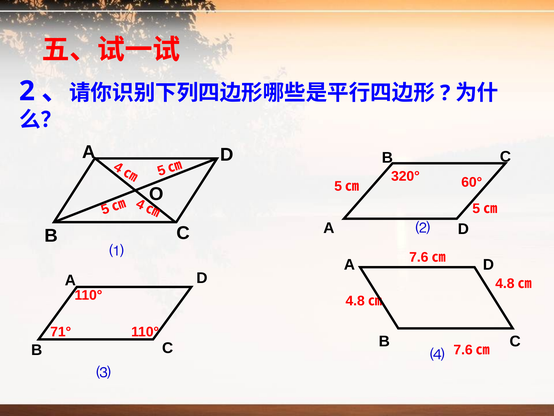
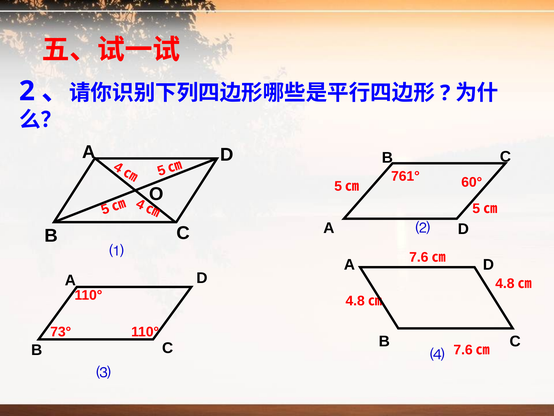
320°: 320° -> 761°
71°: 71° -> 73°
